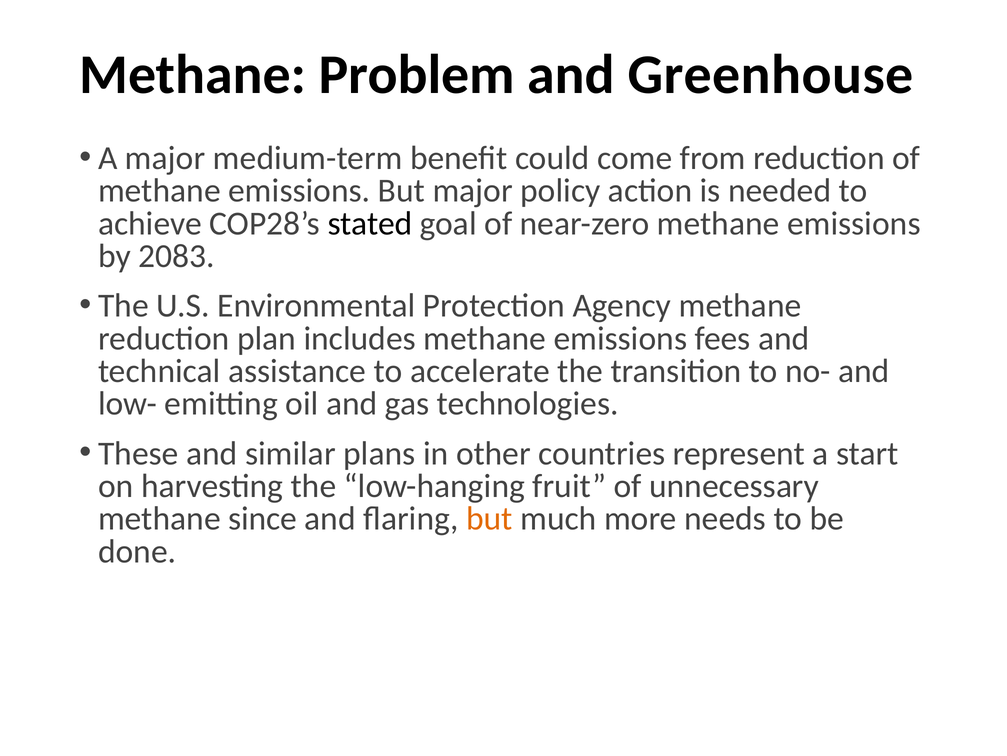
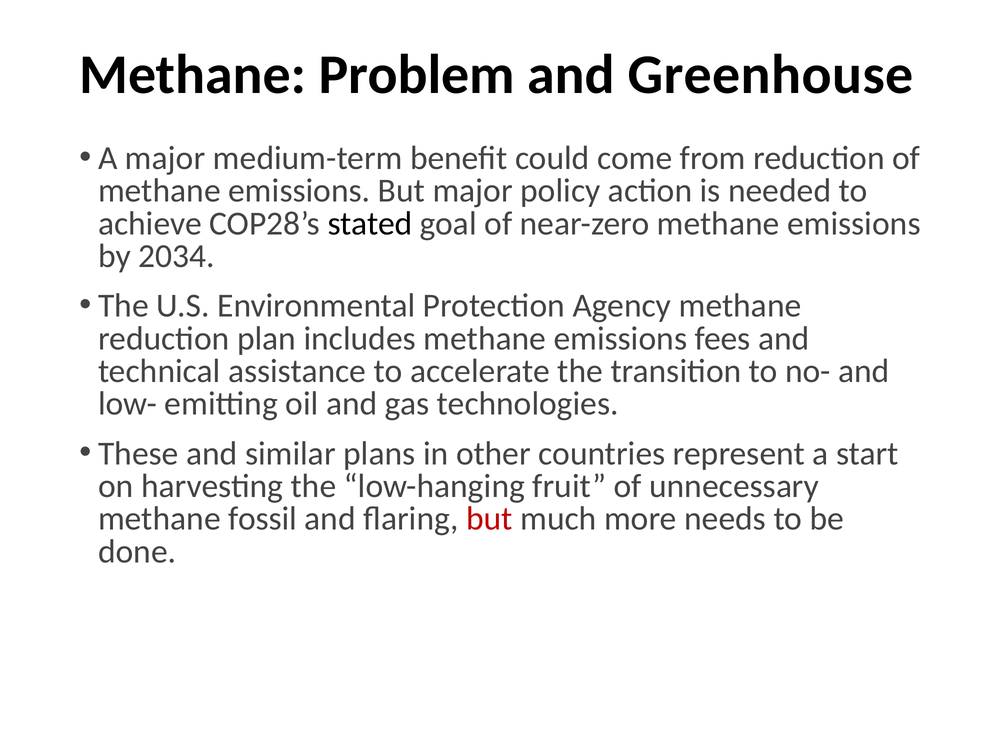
2083: 2083 -> 2034
since: since -> fossil
but at (489, 518) colour: orange -> red
